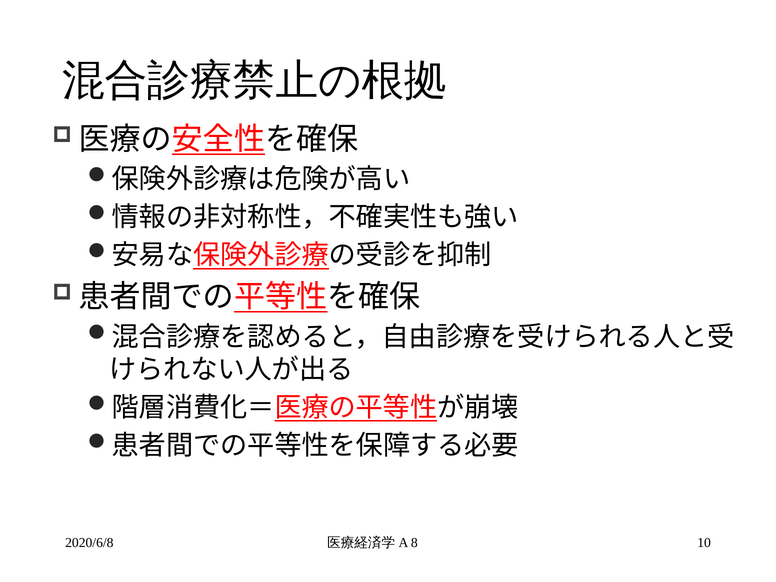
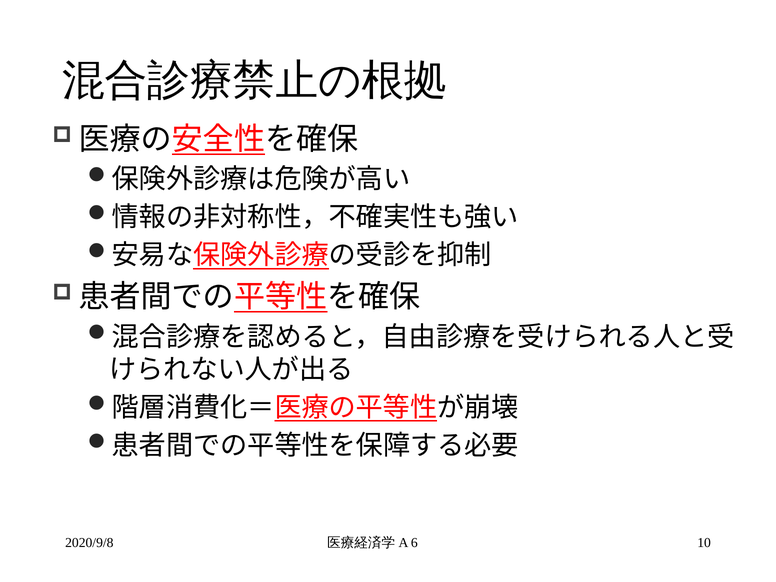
2020/6/8: 2020/6/8 -> 2020/9/8
8: 8 -> 6
